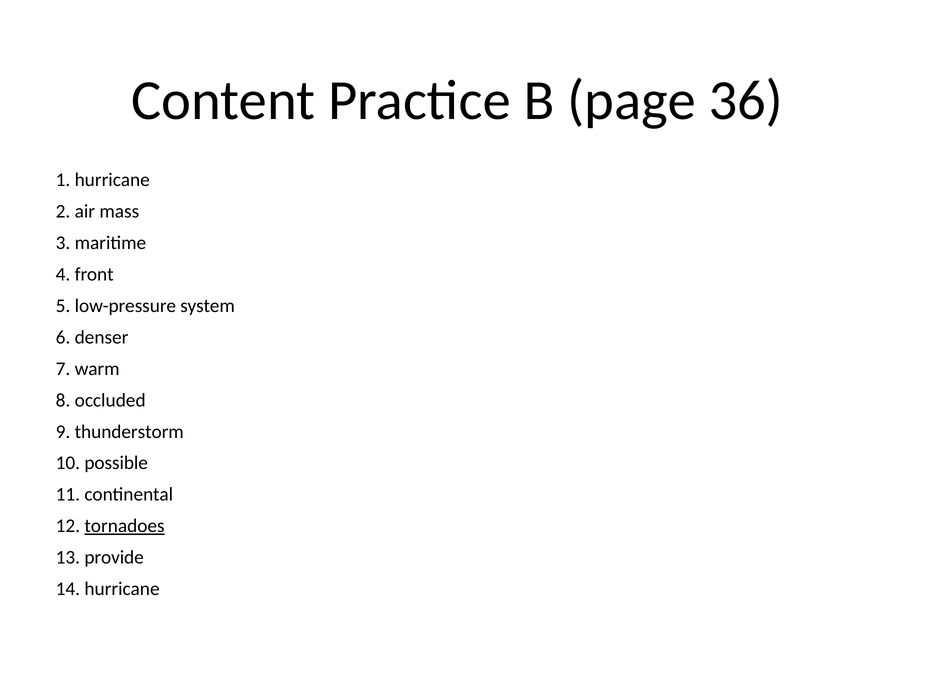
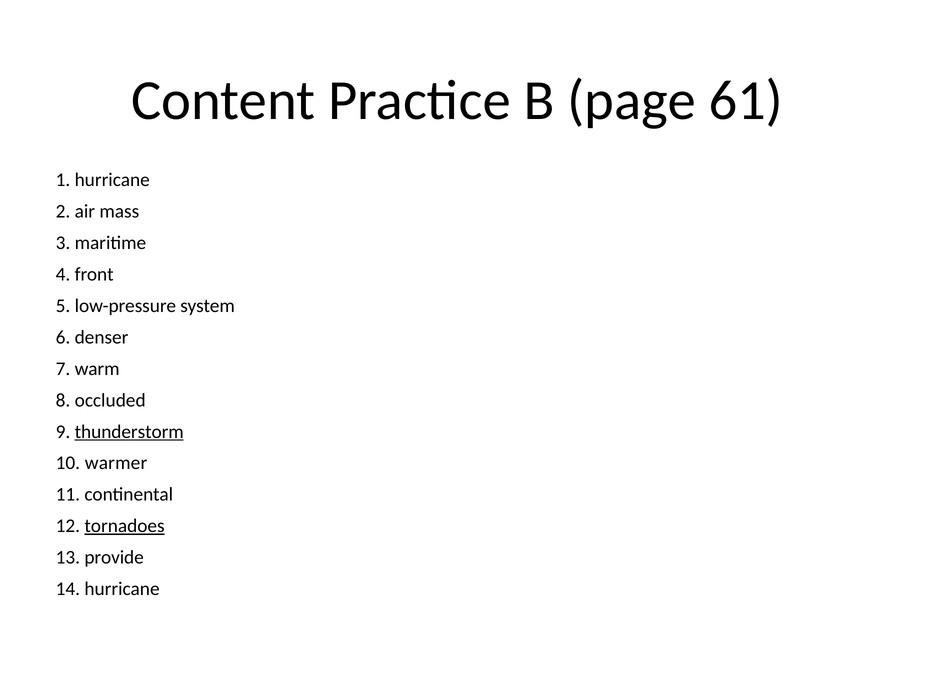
36: 36 -> 61
thunderstorm underline: none -> present
possible: possible -> warmer
